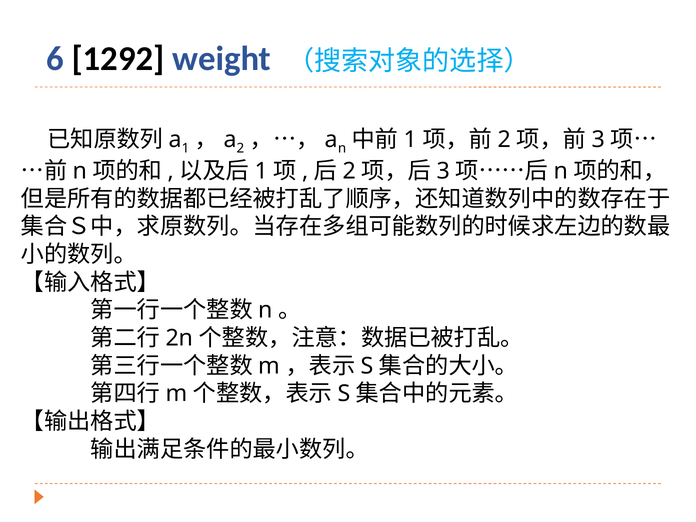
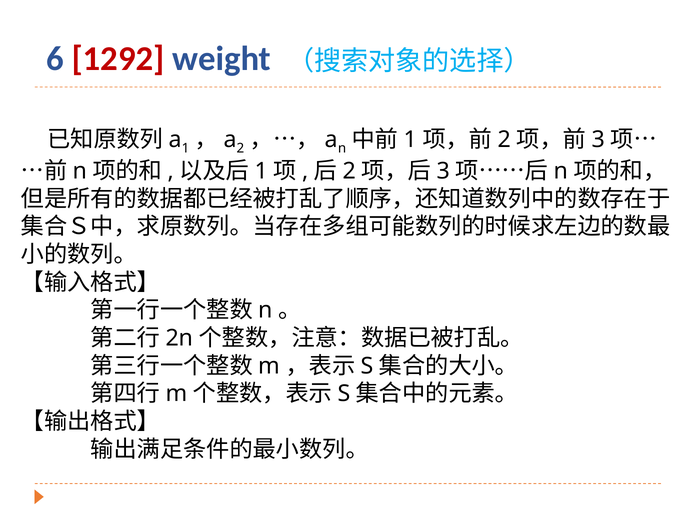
1292 colour: black -> red
